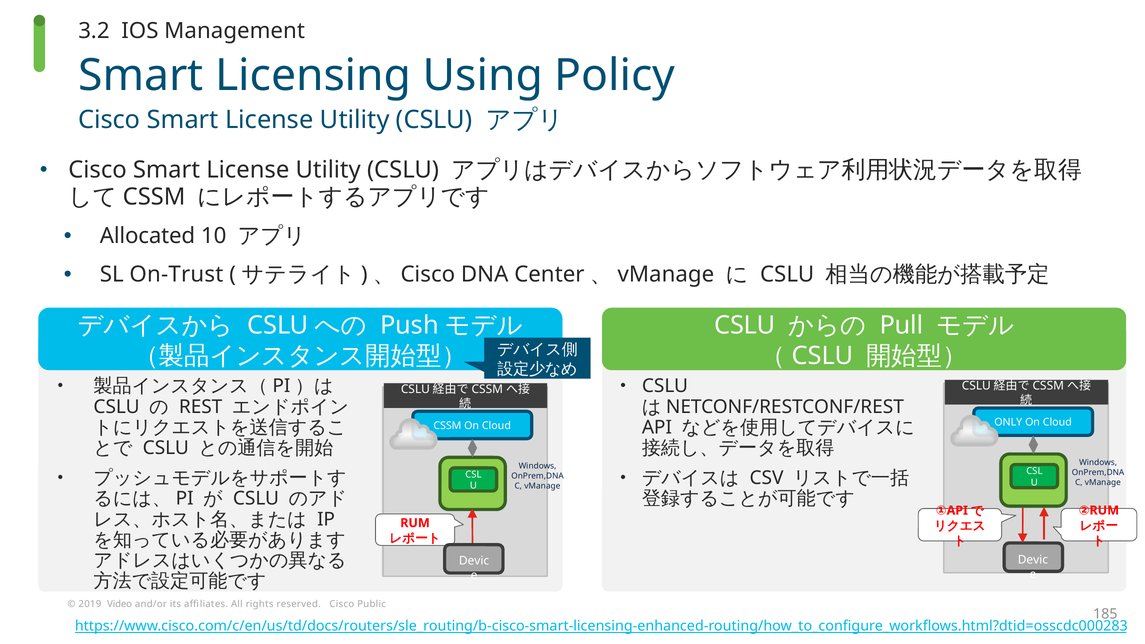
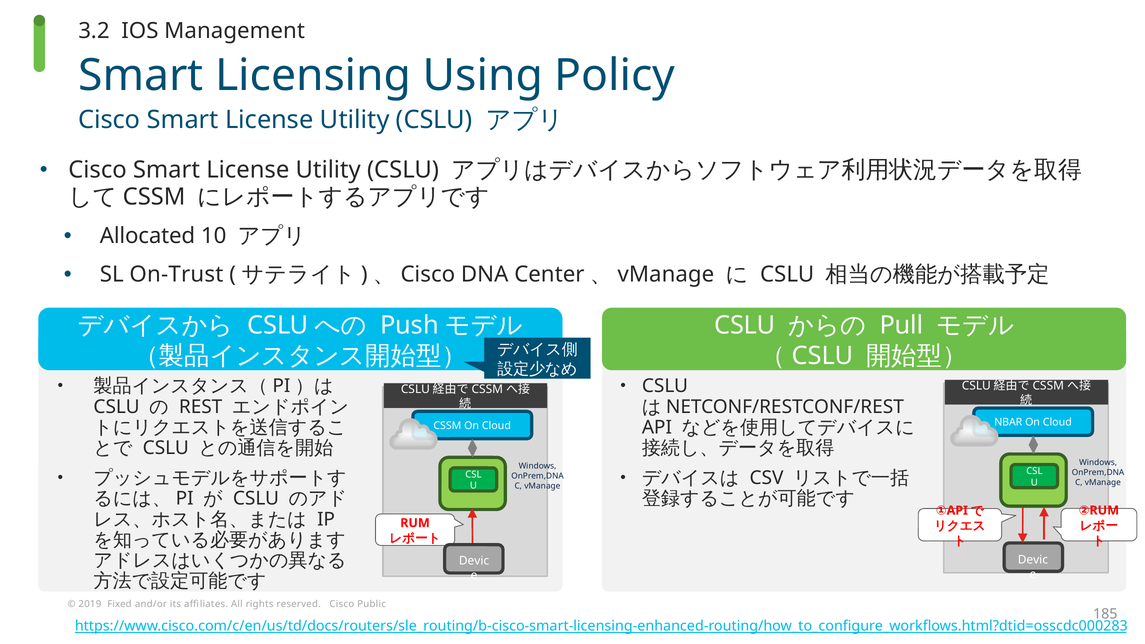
ONLY: ONLY -> NBAR
Video: Video -> Fixed
